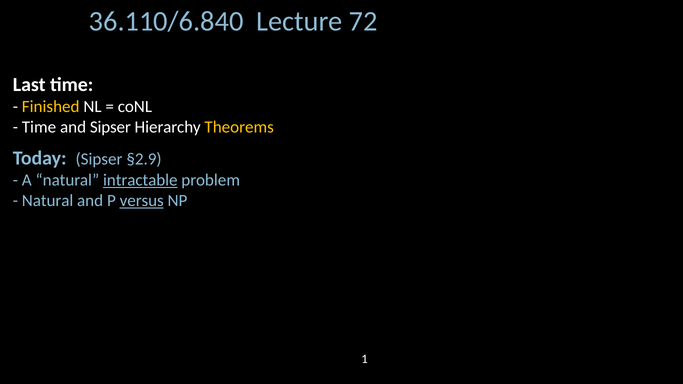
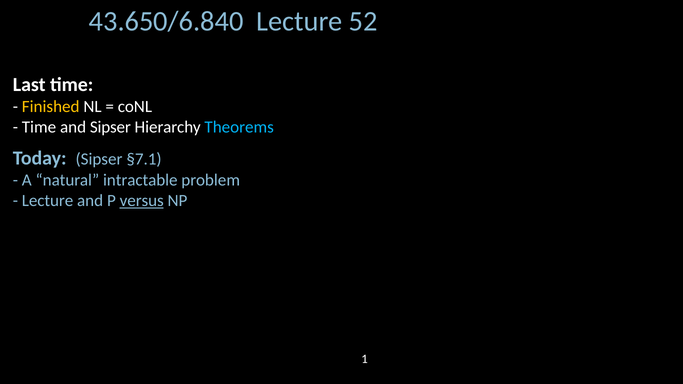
36.110/6.840: 36.110/6.840 -> 43.650/6.840
72: 72 -> 52
Theorems colour: yellow -> light blue
§2.9: §2.9 -> §7.1
intractable underline: present -> none
Natural at (48, 201): Natural -> Lecture
